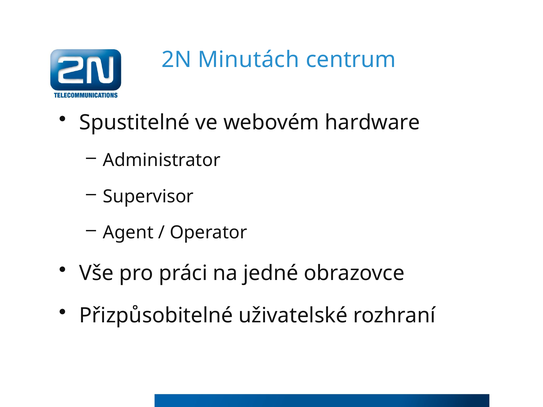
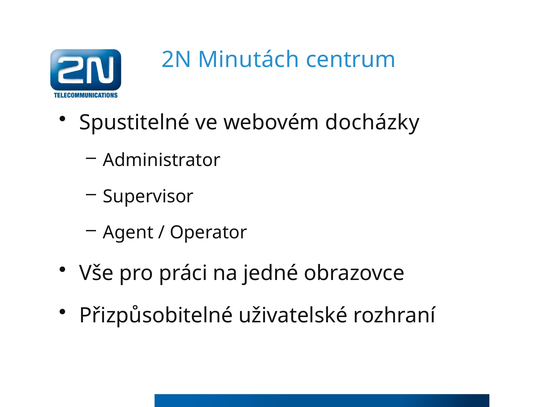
hardware: hardware -> docházky
